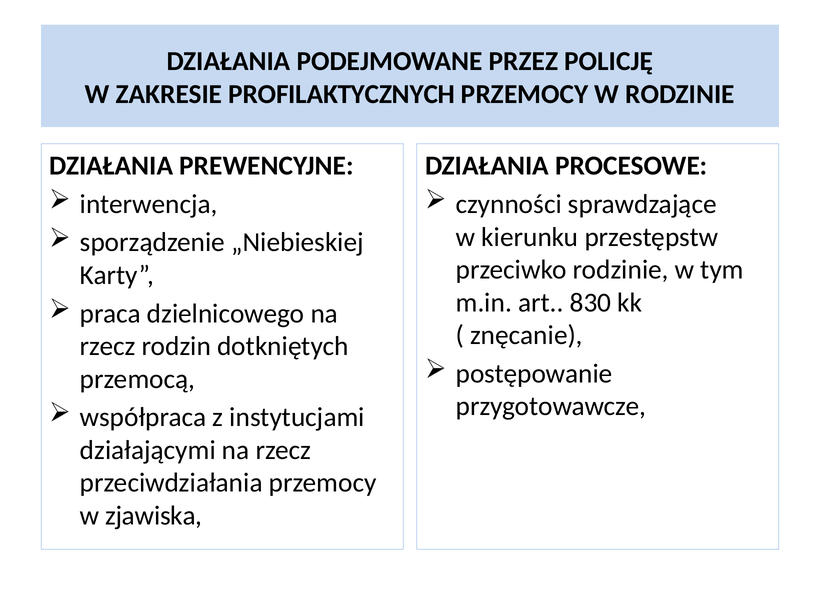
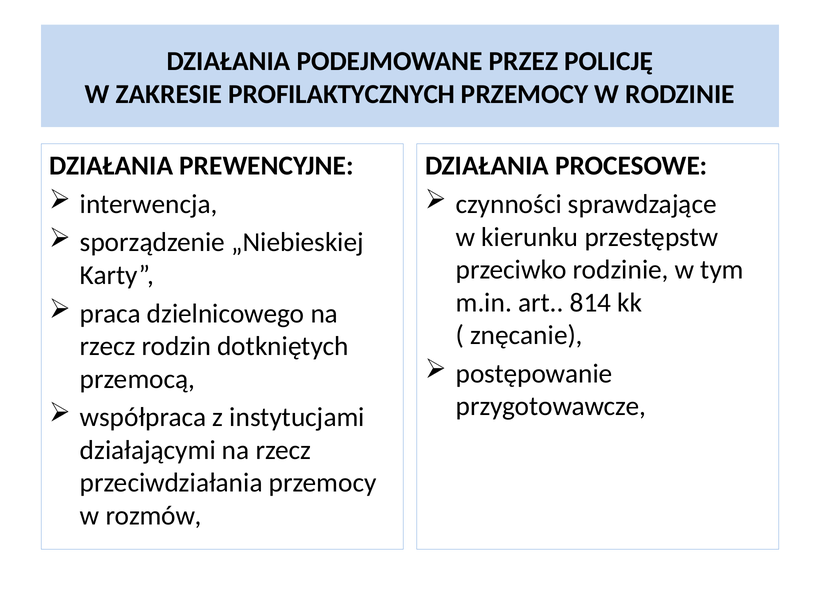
830: 830 -> 814
zjawiska: zjawiska -> rozmów
